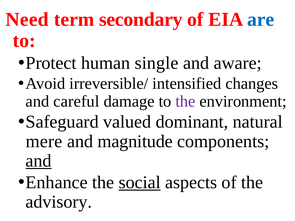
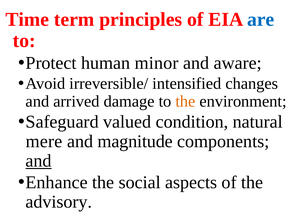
Need: Need -> Time
secondary: secondary -> principles
single: single -> minor
careful: careful -> arrived
the at (185, 101) colour: purple -> orange
dominant: dominant -> condition
social underline: present -> none
